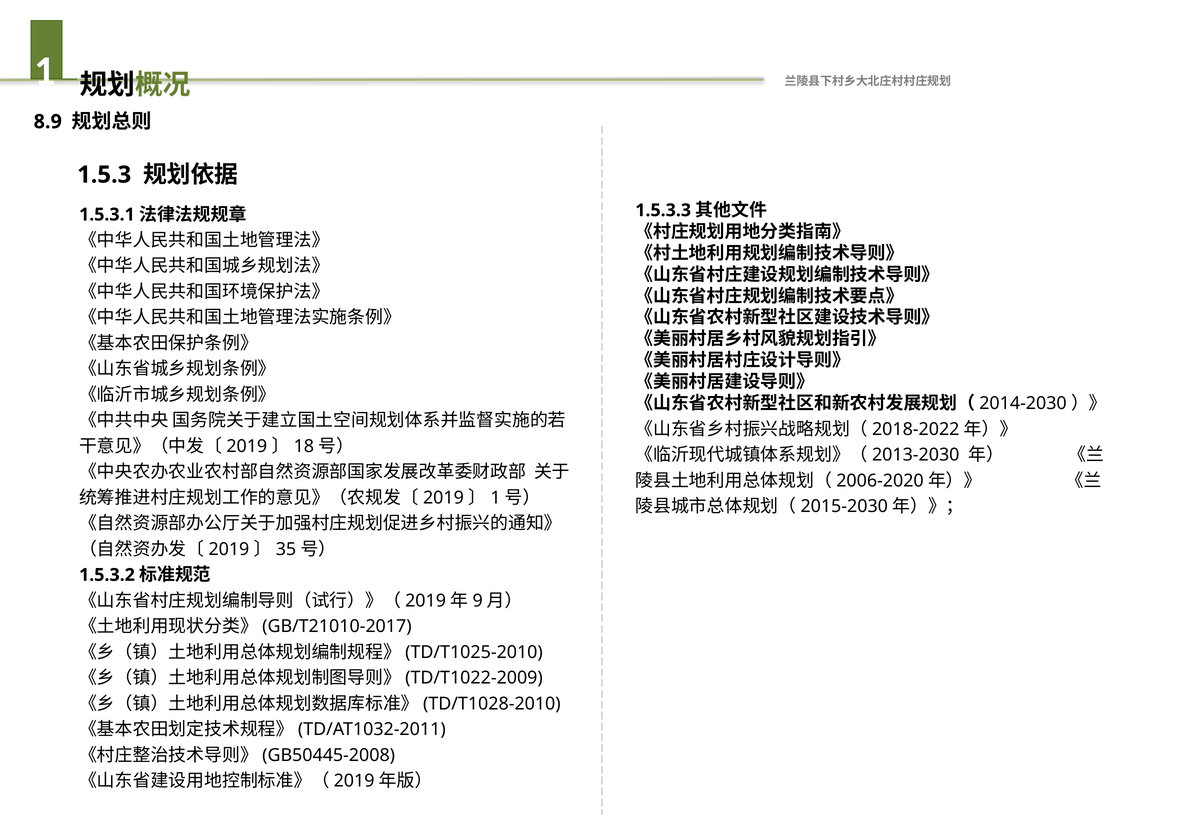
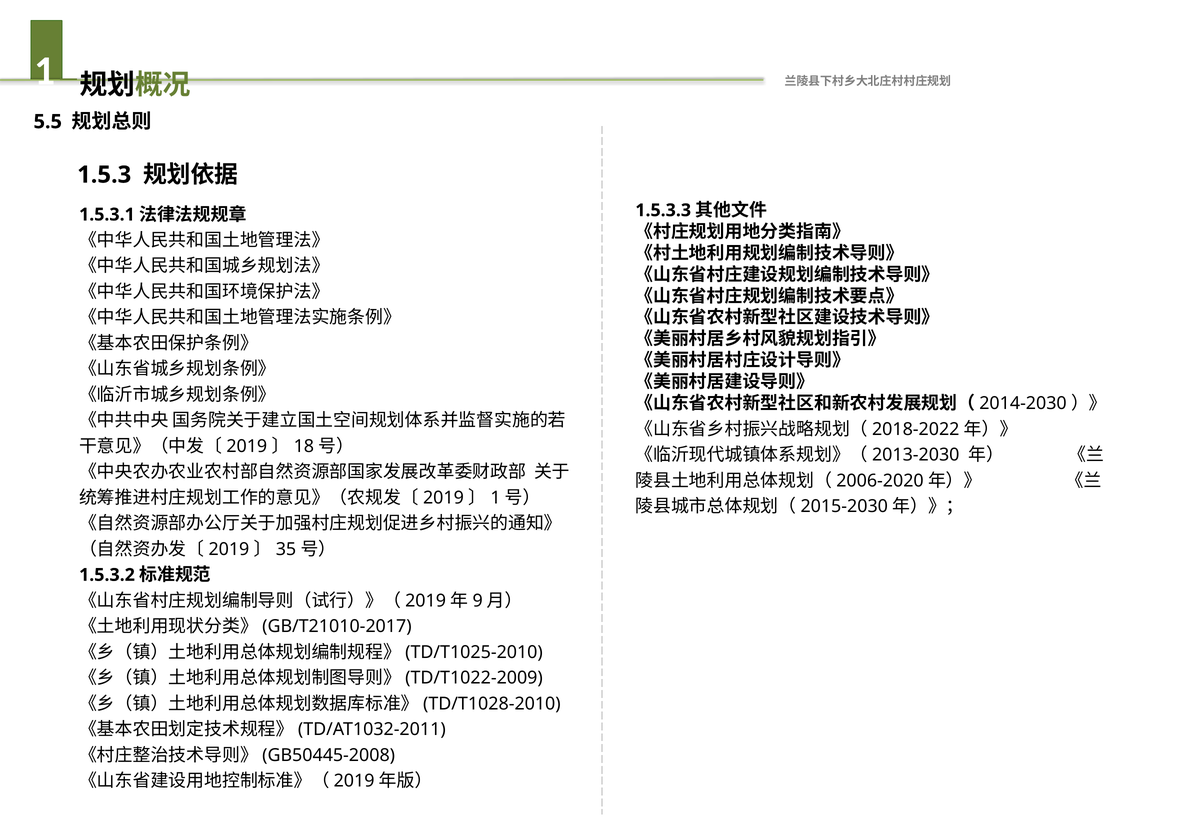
8.9: 8.9 -> 5.5
